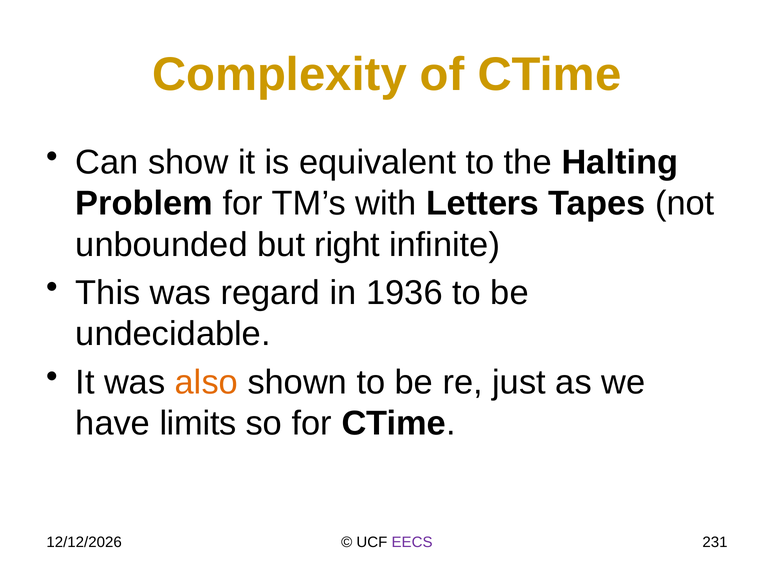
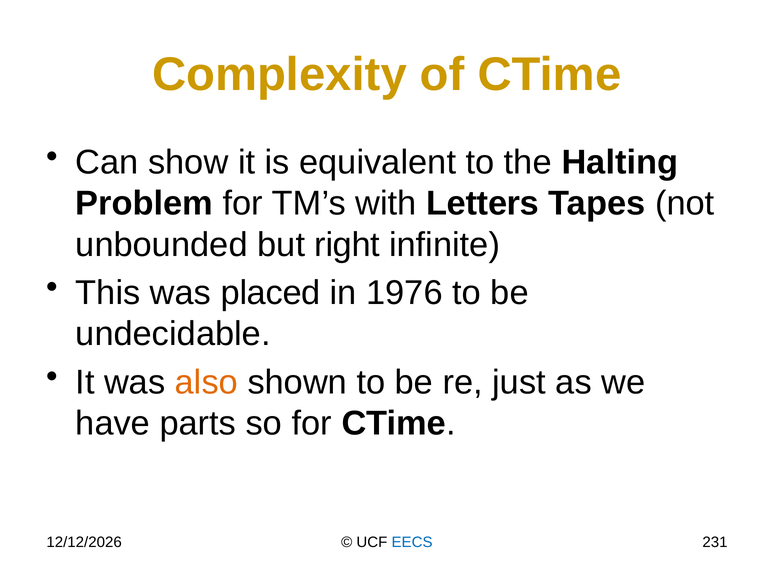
regard: regard -> placed
1936: 1936 -> 1976
limits: limits -> parts
EECS colour: purple -> blue
